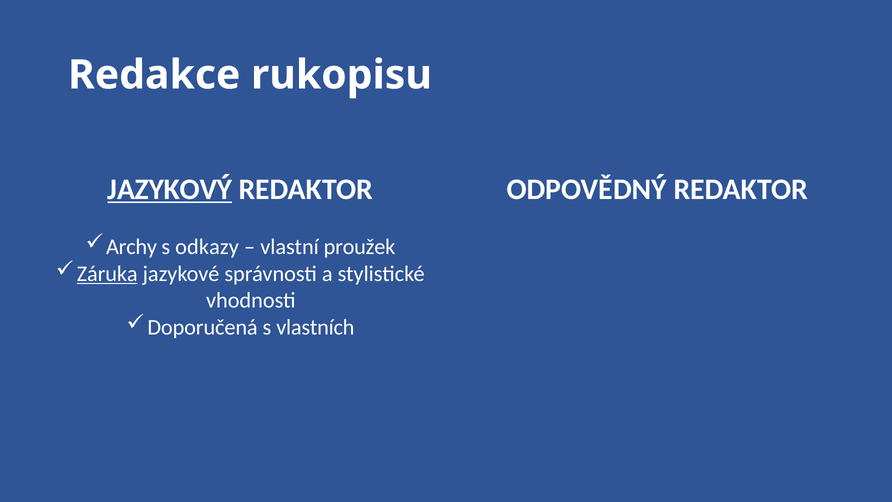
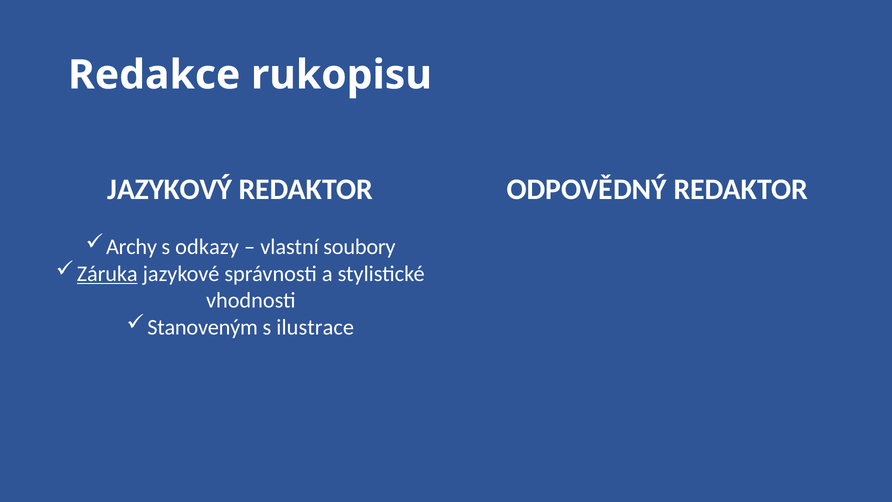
JAZYKOVÝ underline: present -> none
proužek: proužek -> soubory
Doporučená: Doporučená -> Stanoveným
vlastních: vlastních -> ilustrace
